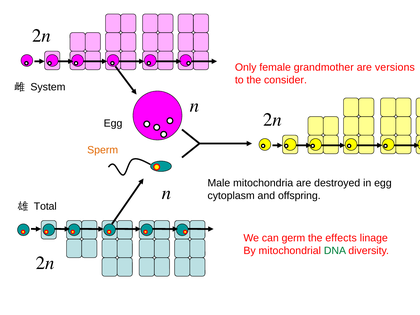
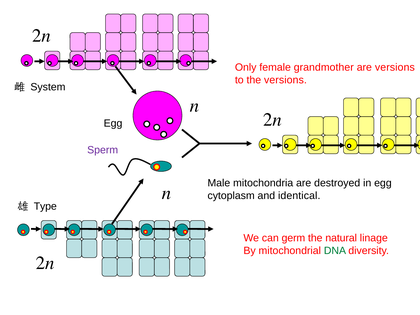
the consider: consider -> versions
Sperm colour: orange -> purple
offspring: offspring -> identical
Total: Total -> Type
effects: effects -> natural
